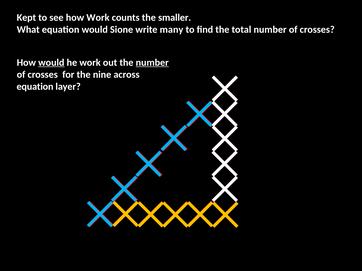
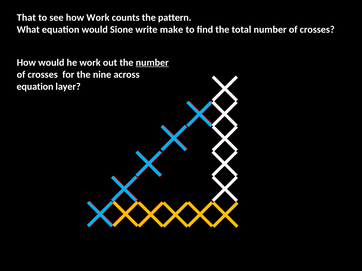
Kept: Kept -> That
smaller: smaller -> pattern
many: many -> make
would at (51, 63) underline: present -> none
